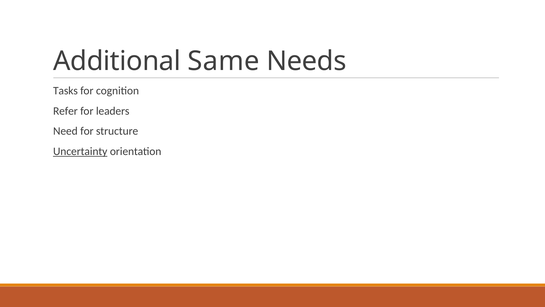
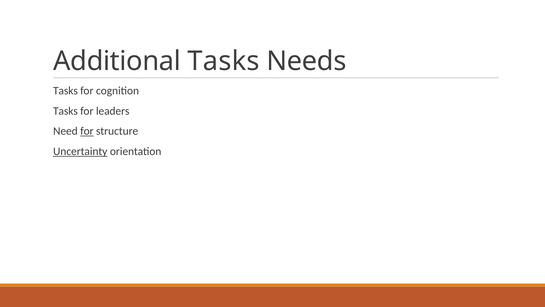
Additional Same: Same -> Tasks
Refer at (65, 111): Refer -> Tasks
for at (87, 131) underline: none -> present
